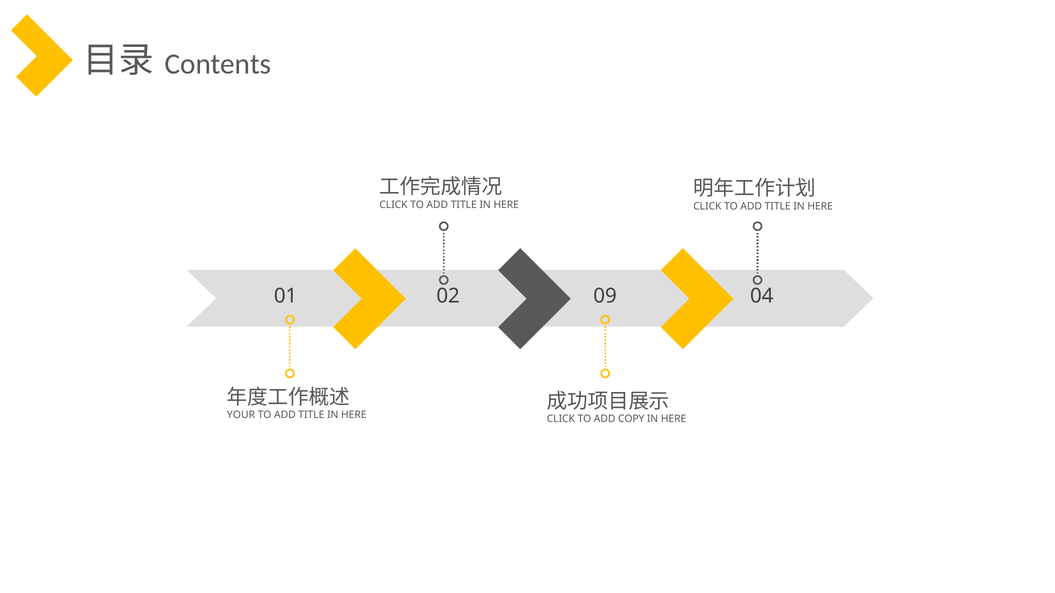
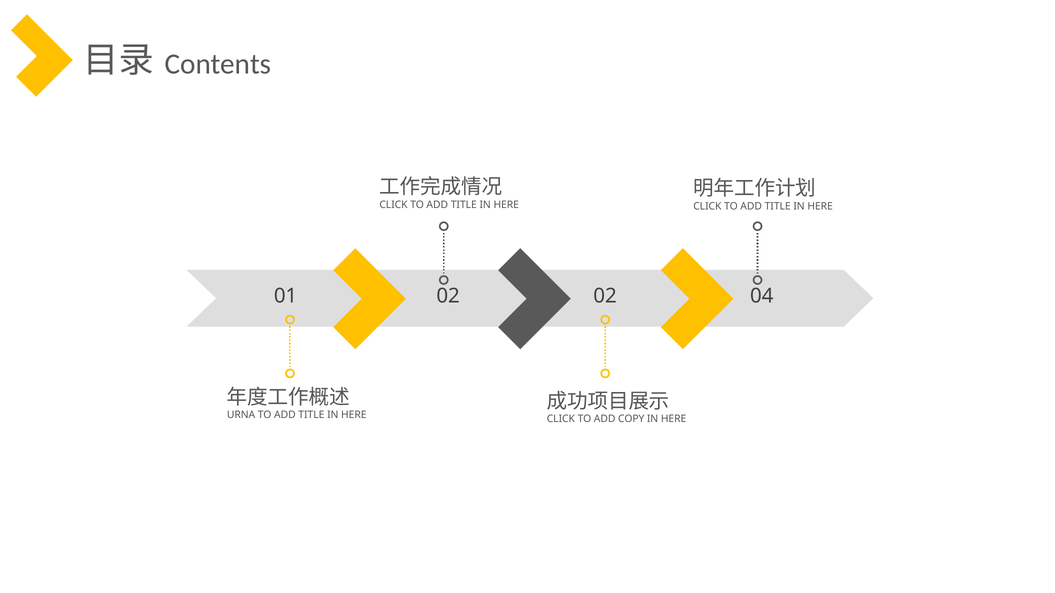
02 09: 09 -> 02
YOUR: YOUR -> URNA
